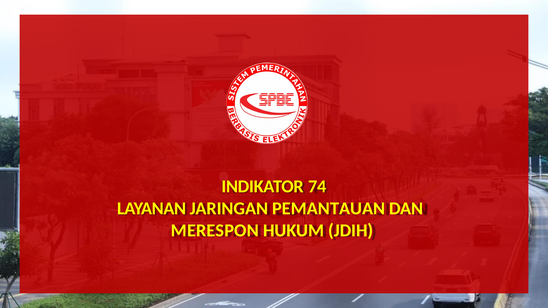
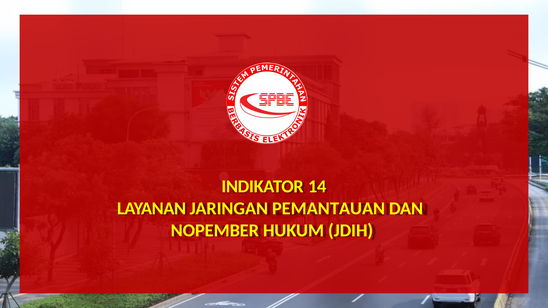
74: 74 -> 14
MERESPON: MERESPON -> NOPEMBER
